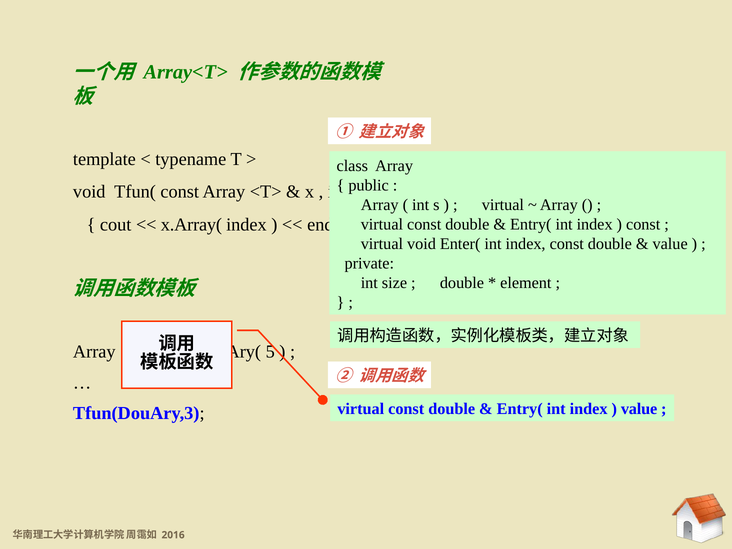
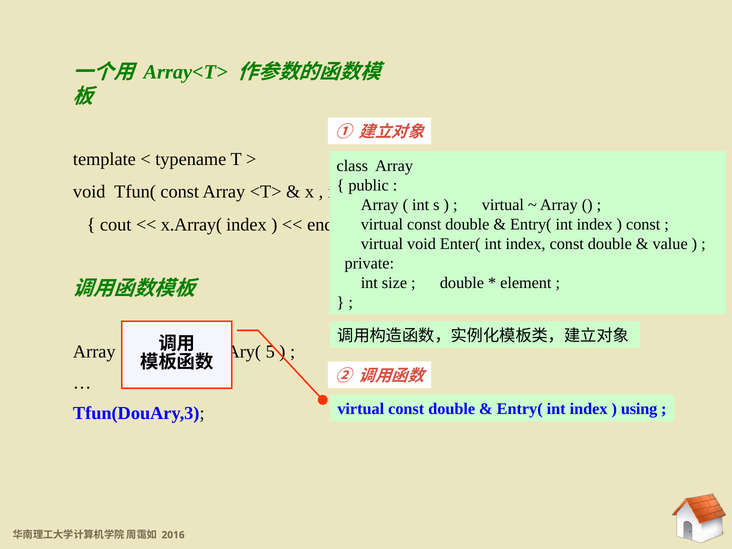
value at (639, 409): value -> using
